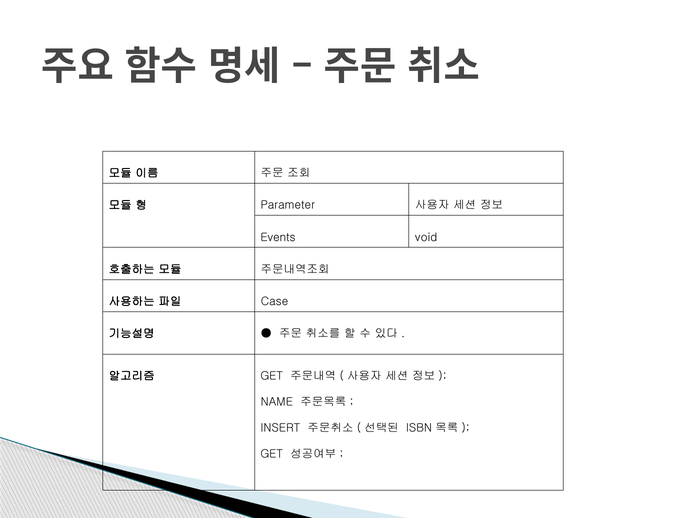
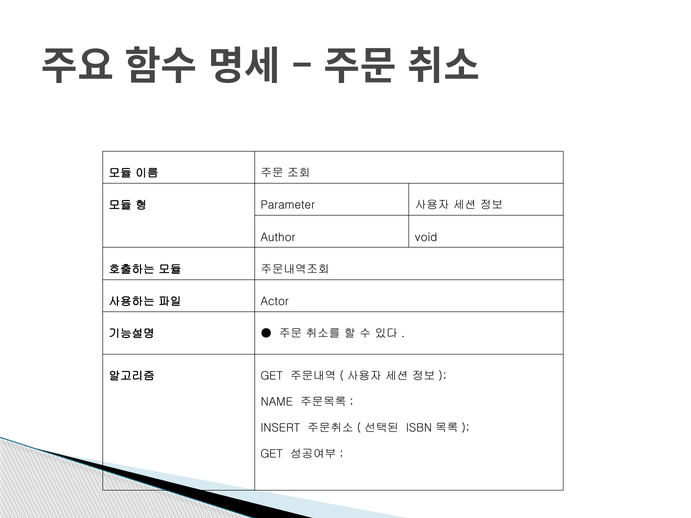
Events: Events -> Author
Case: Case -> Actor
